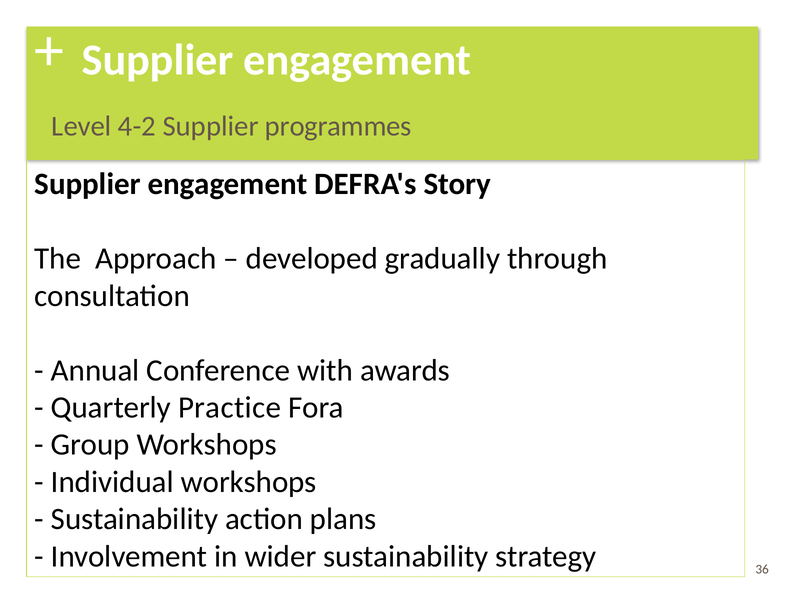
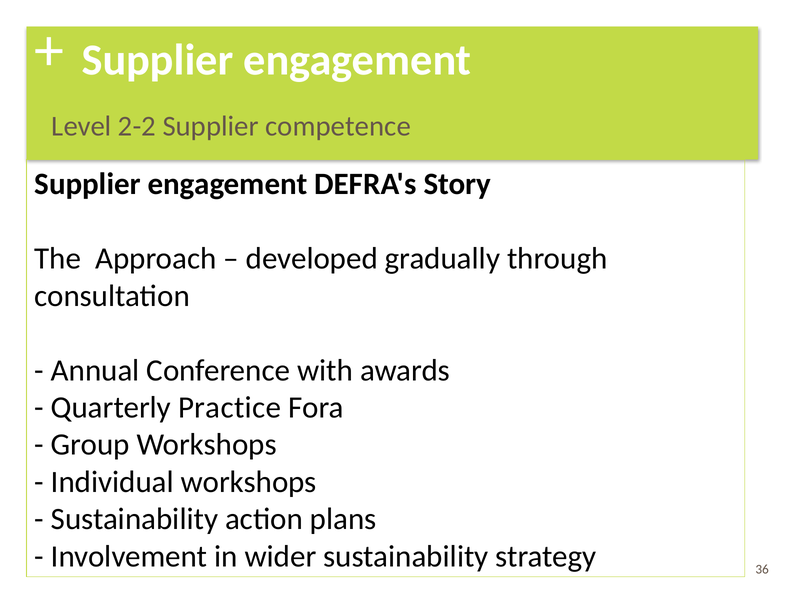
4-2: 4-2 -> 2-2
programmes: programmes -> competence
